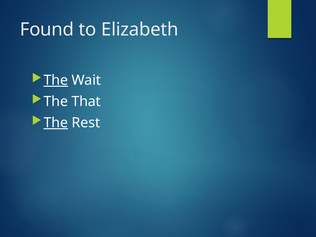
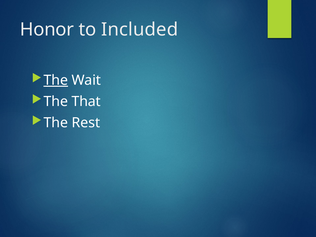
Found: Found -> Honor
Elizabeth: Elizabeth -> Included
The at (56, 123) underline: present -> none
